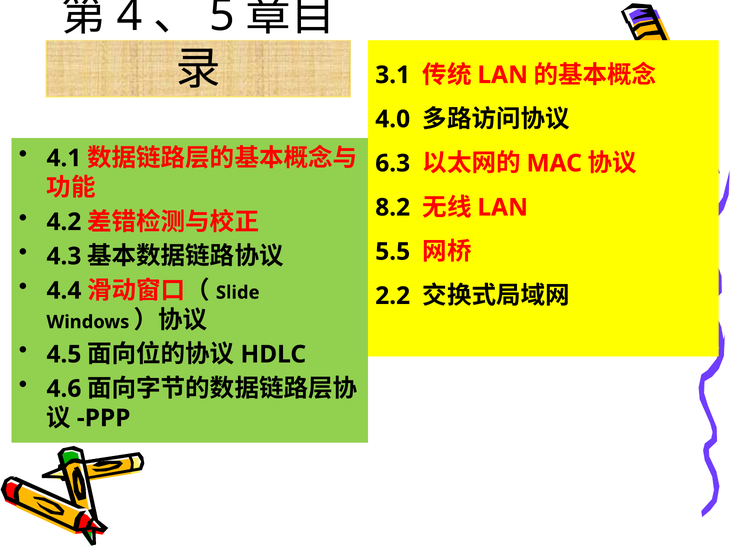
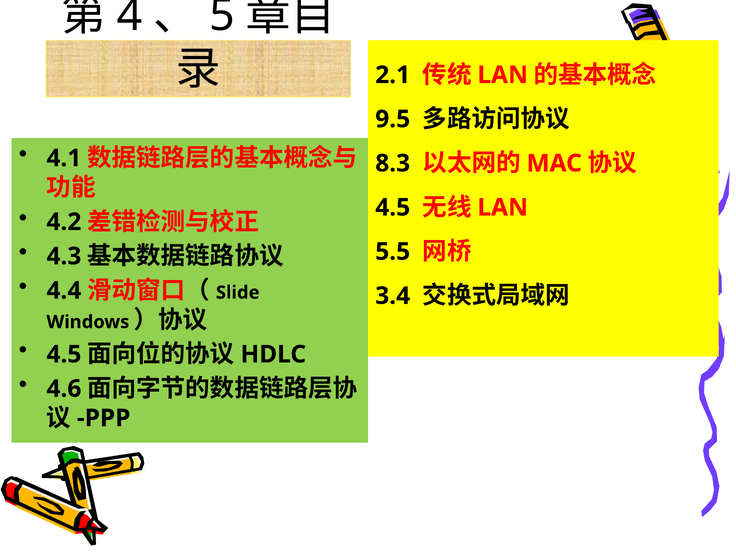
3.1: 3.1 -> 2.1
4.0: 4.0 -> 9.5
6.3: 6.3 -> 8.3
8.2 at (393, 207): 8.2 -> 4.5
2.2: 2.2 -> 3.4
